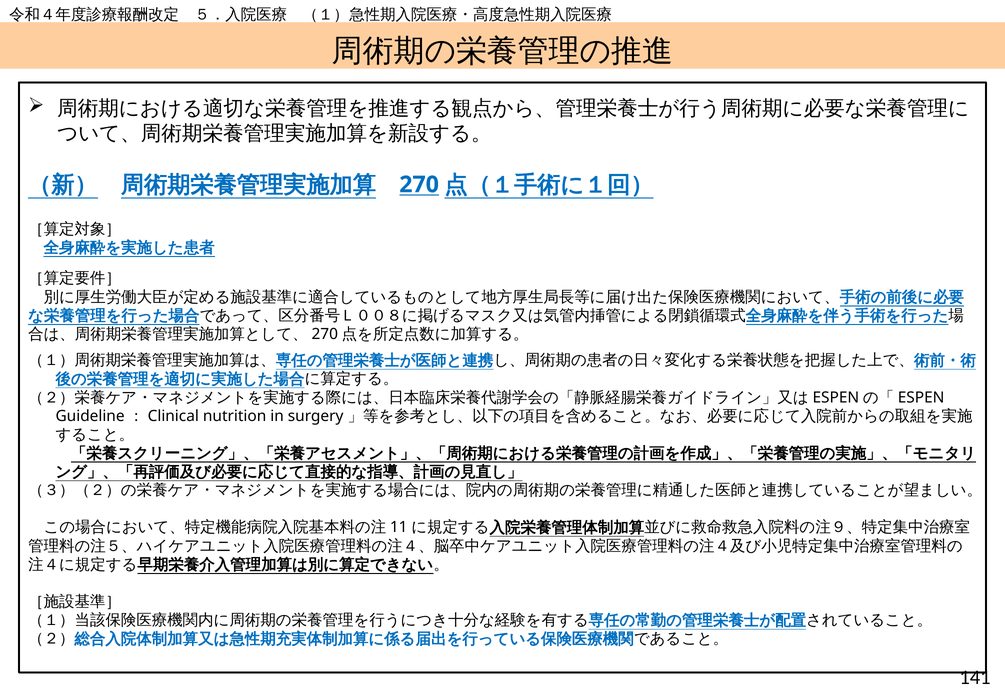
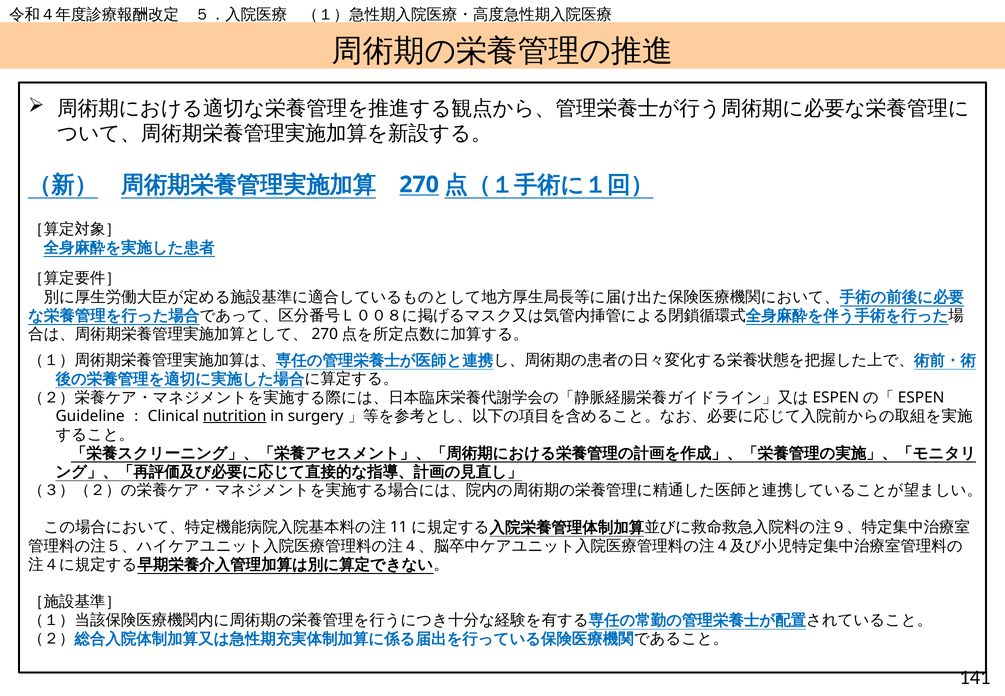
nutrition underline: none -> present
